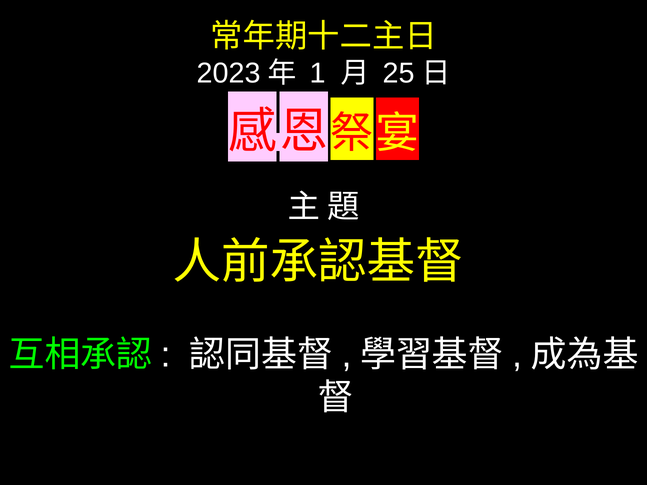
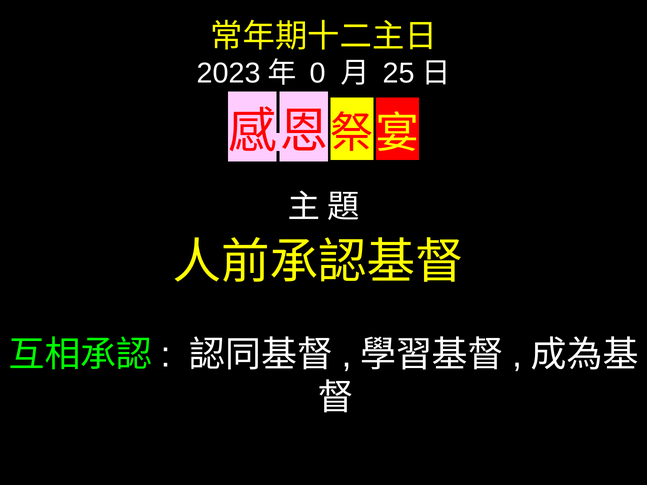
1: 1 -> 0
